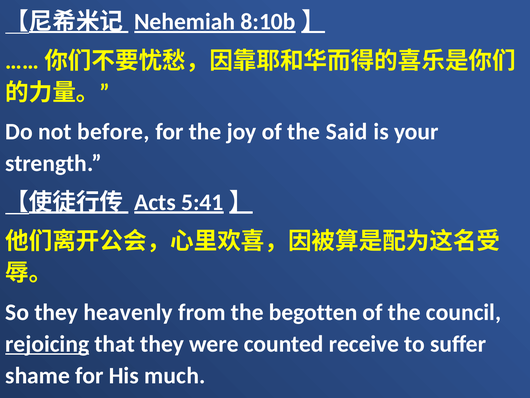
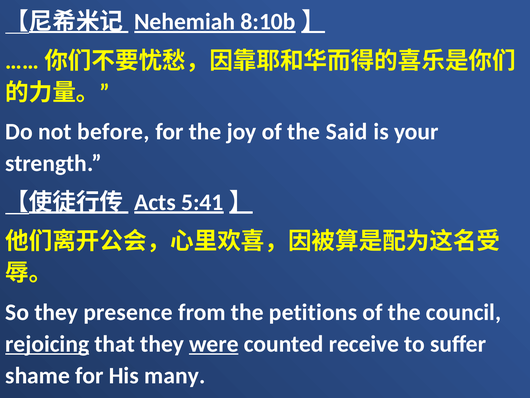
heavenly: heavenly -> presence
begotten: begotten -> petitions
were underline: none -> present
much: much -> many
